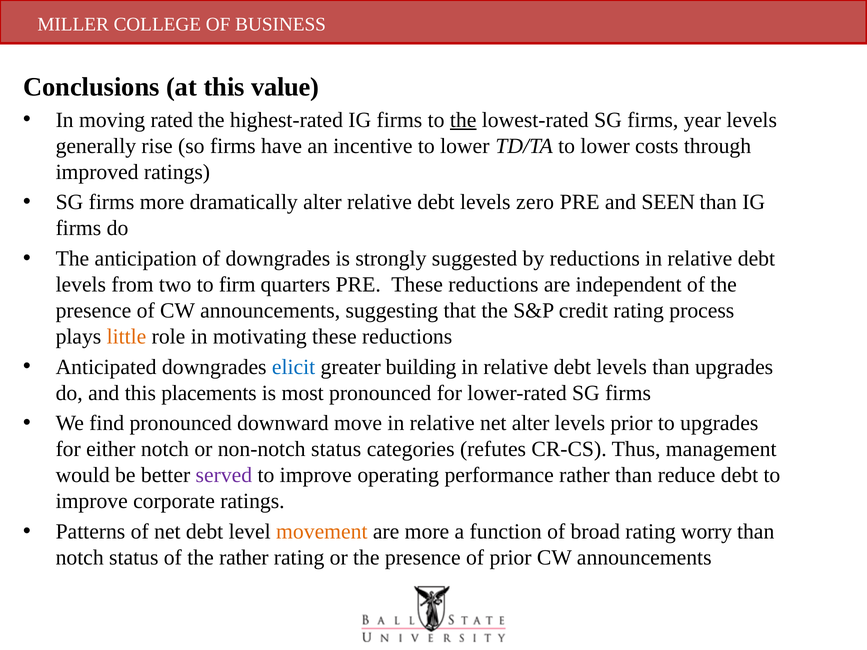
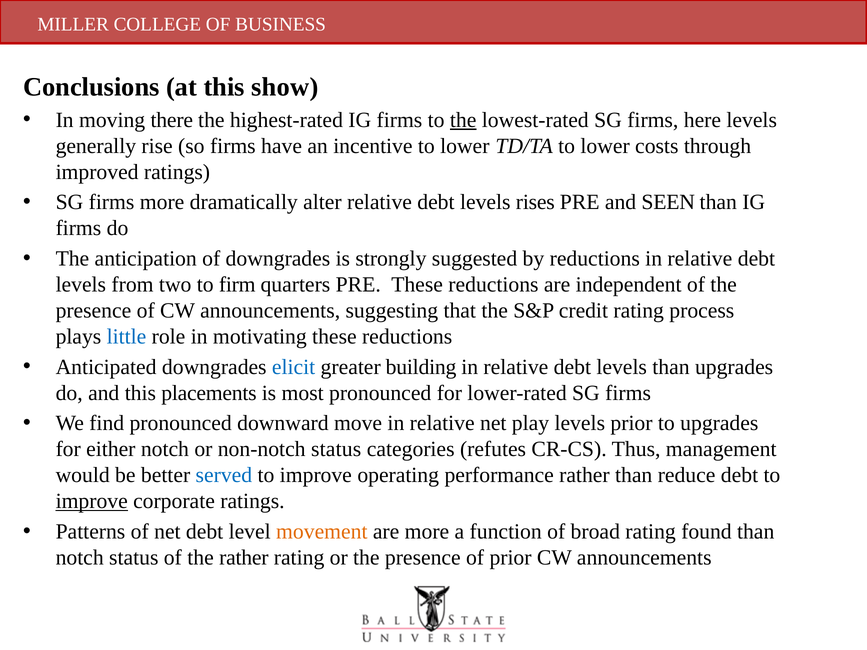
value: value -> show
rated: rated -> there
year: year -> here
zero: zero -> rises
little colour: orange -> blue
net alter: alter -> play
served colour: purple -> blue
improve at (92, 501) underline: none -> present
worry: worry -> found
